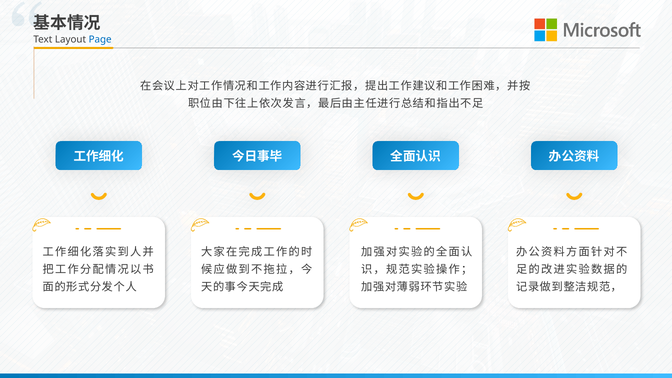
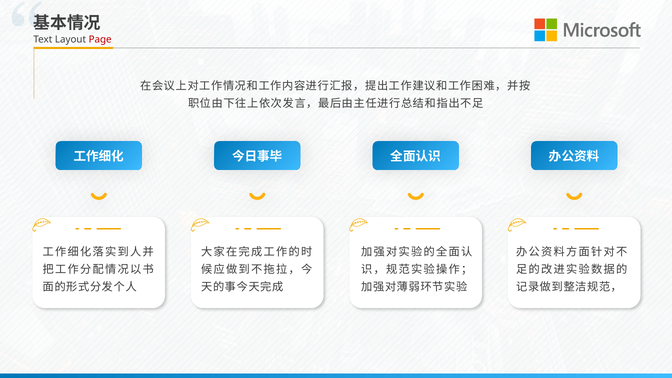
Page colour: blue -> red
